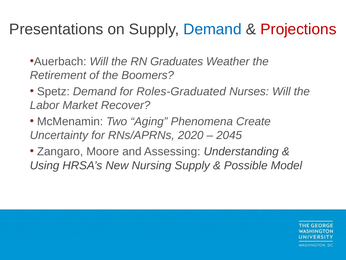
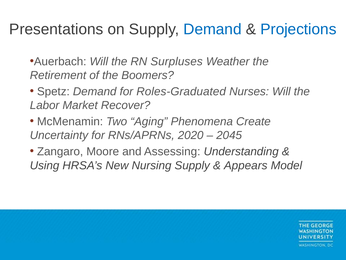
Projections colour: red -> blue
Graduates: Graduates -> Surpluses
Possible: Possible -> Appears
